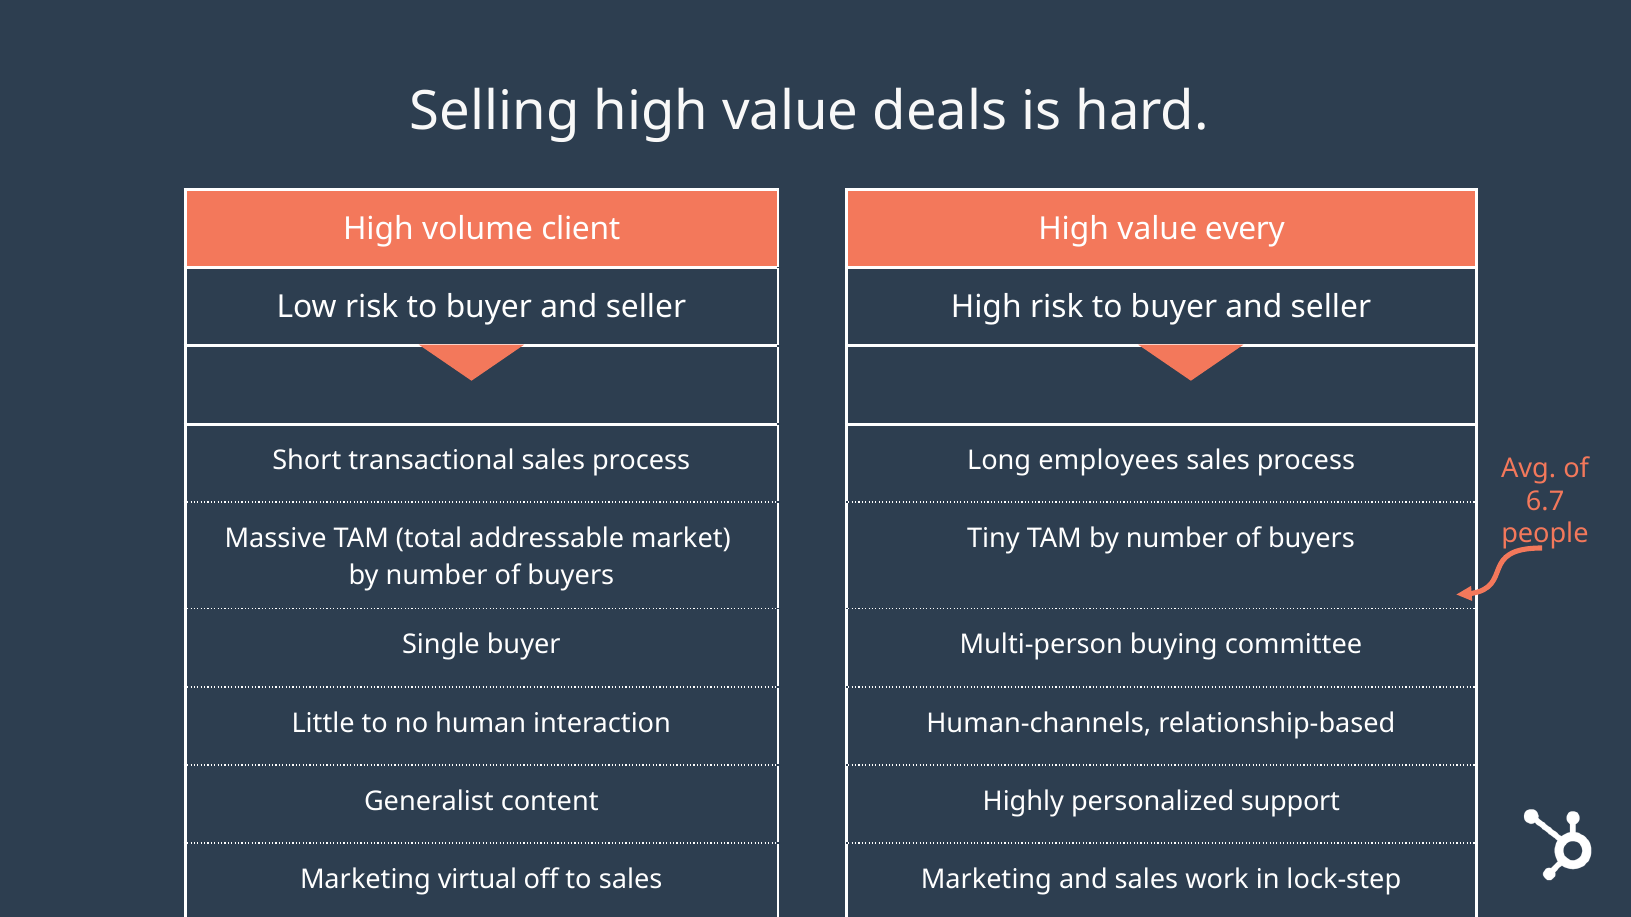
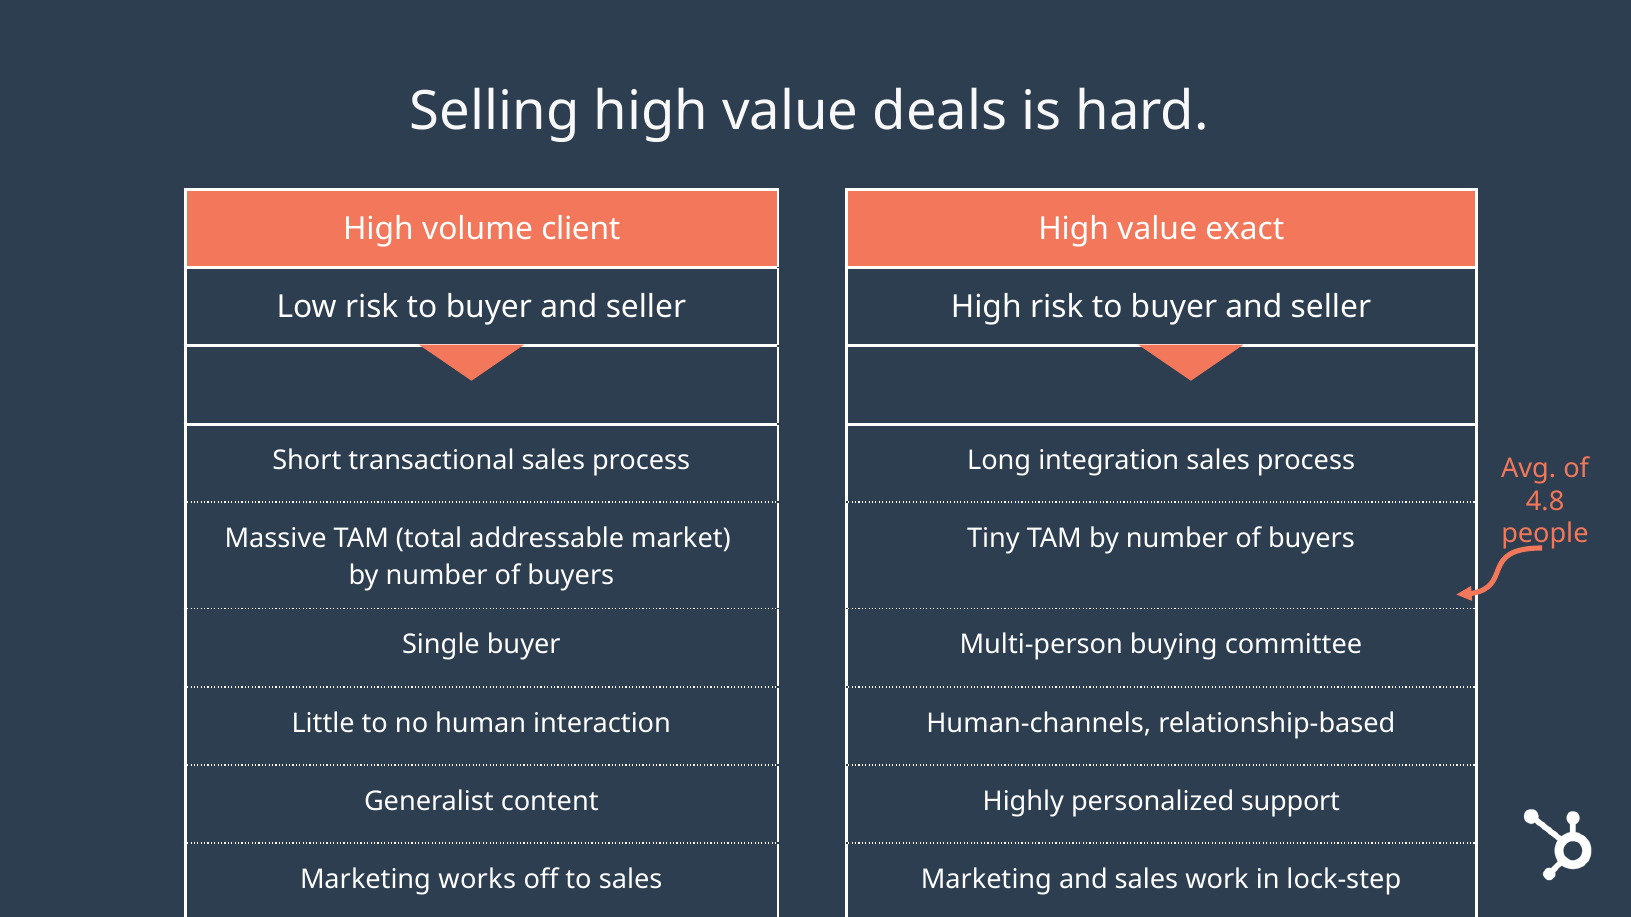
every: every -> exact
employees: employees -> integration
6.7: 6.7 -> 4.8
virtual: virtual -> works
